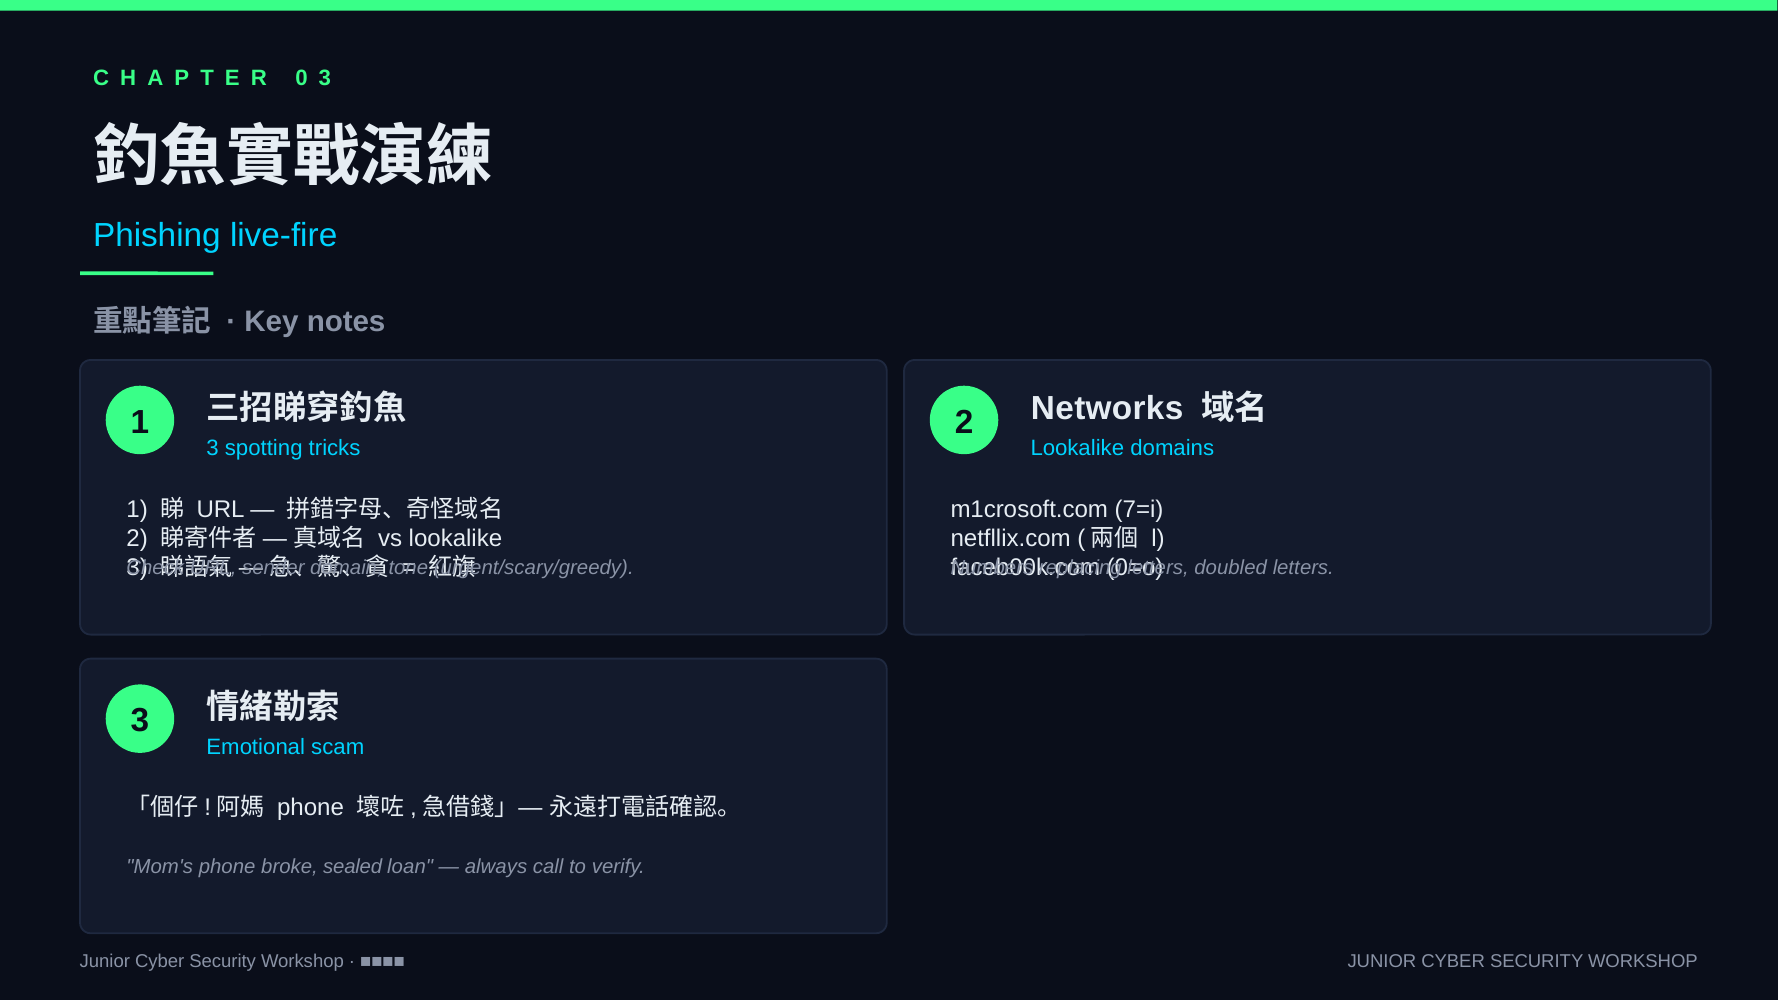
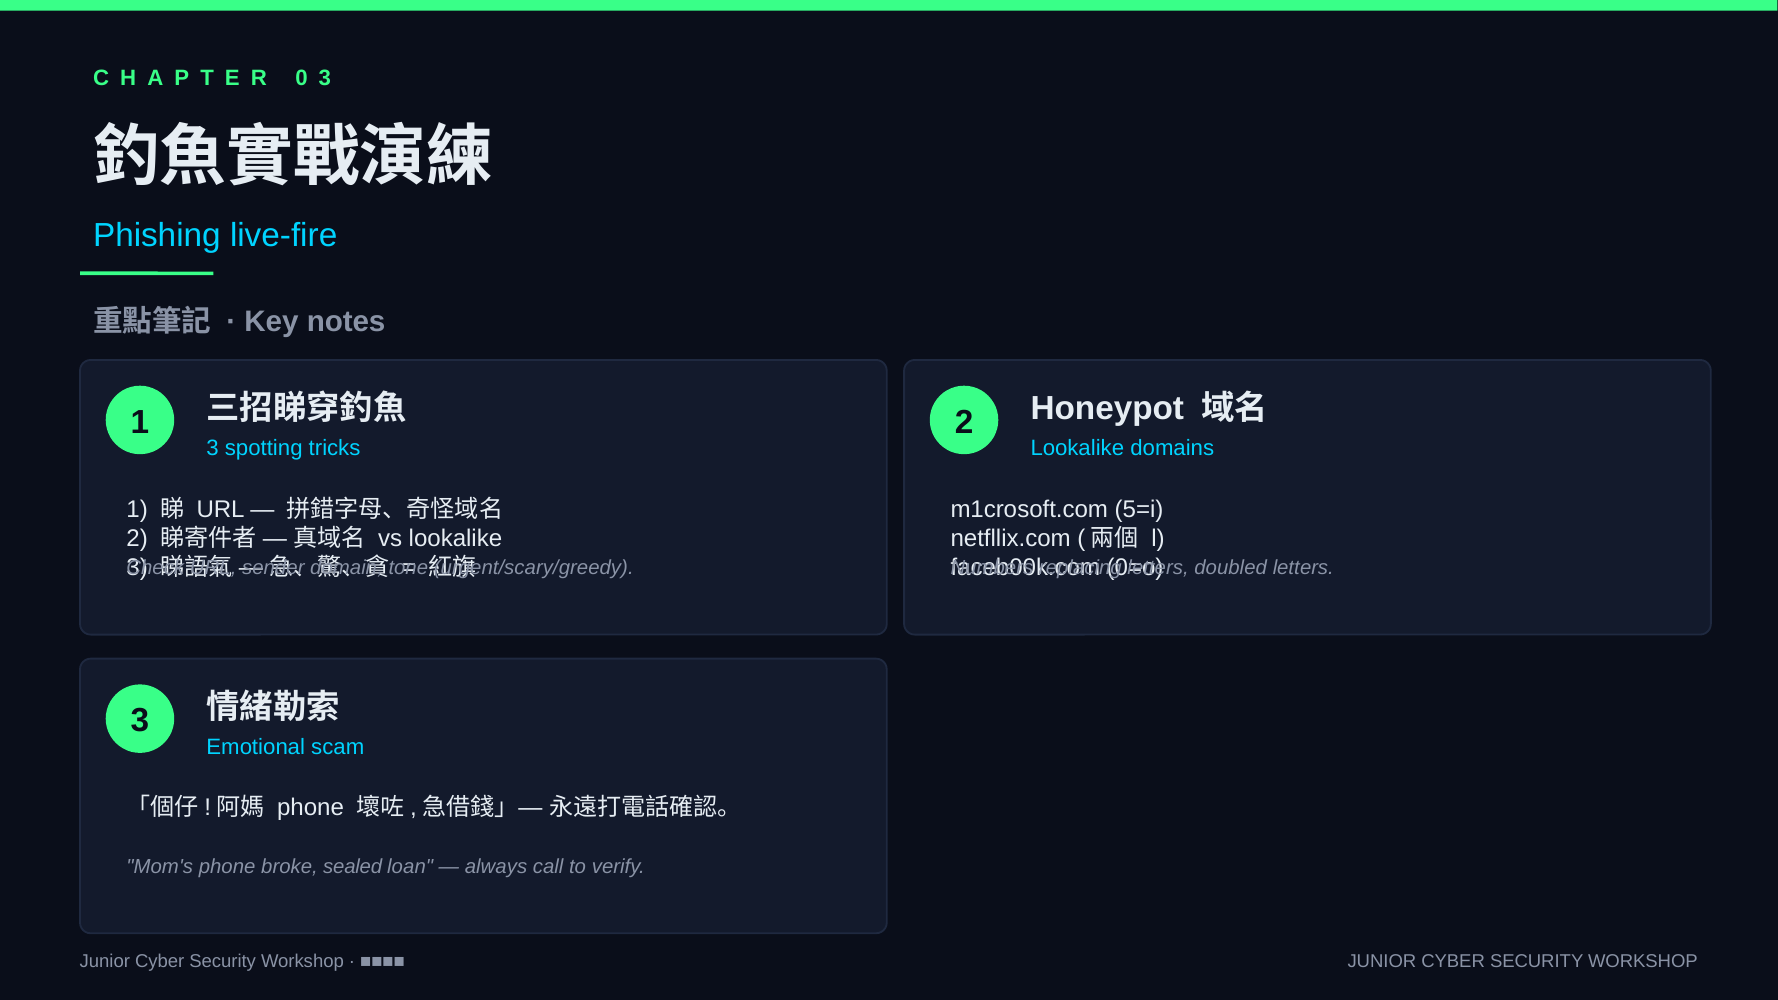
Networks: Networks -> Honeypot
7=i: 7=i -> 5=i
